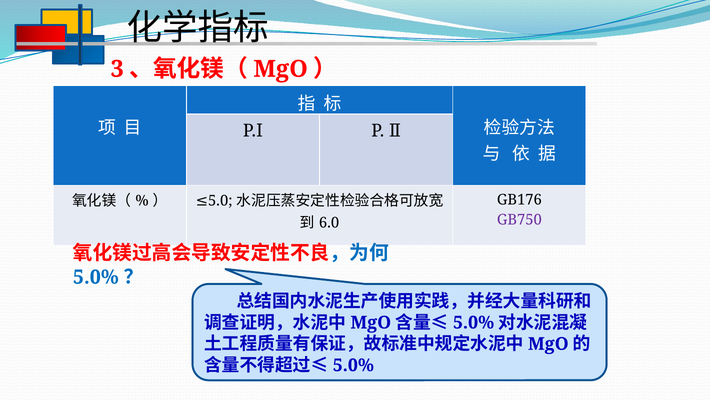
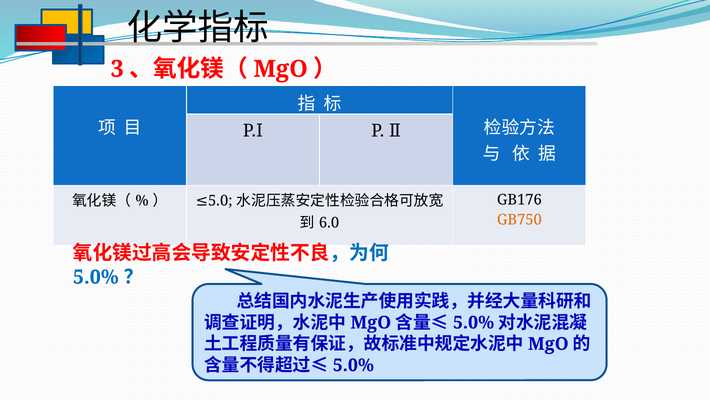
GB750 colour: purple -> orange
